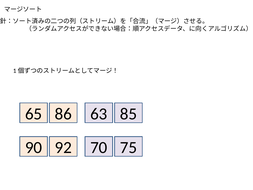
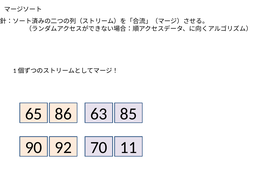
75: 75 -> 11
